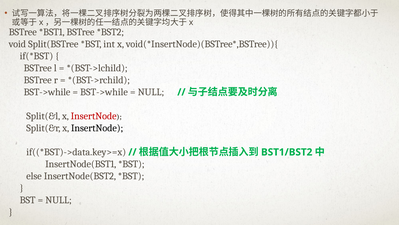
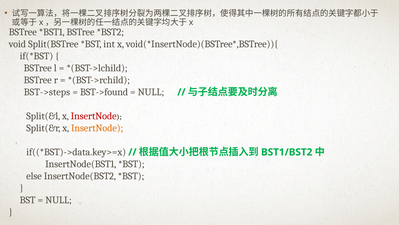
BST->while at (47, 92): BST->while -> BST->steps
BST->while at (104, 92): BST->while -> BST->found
InsertNode at (97, 128) colour: black -> orange
